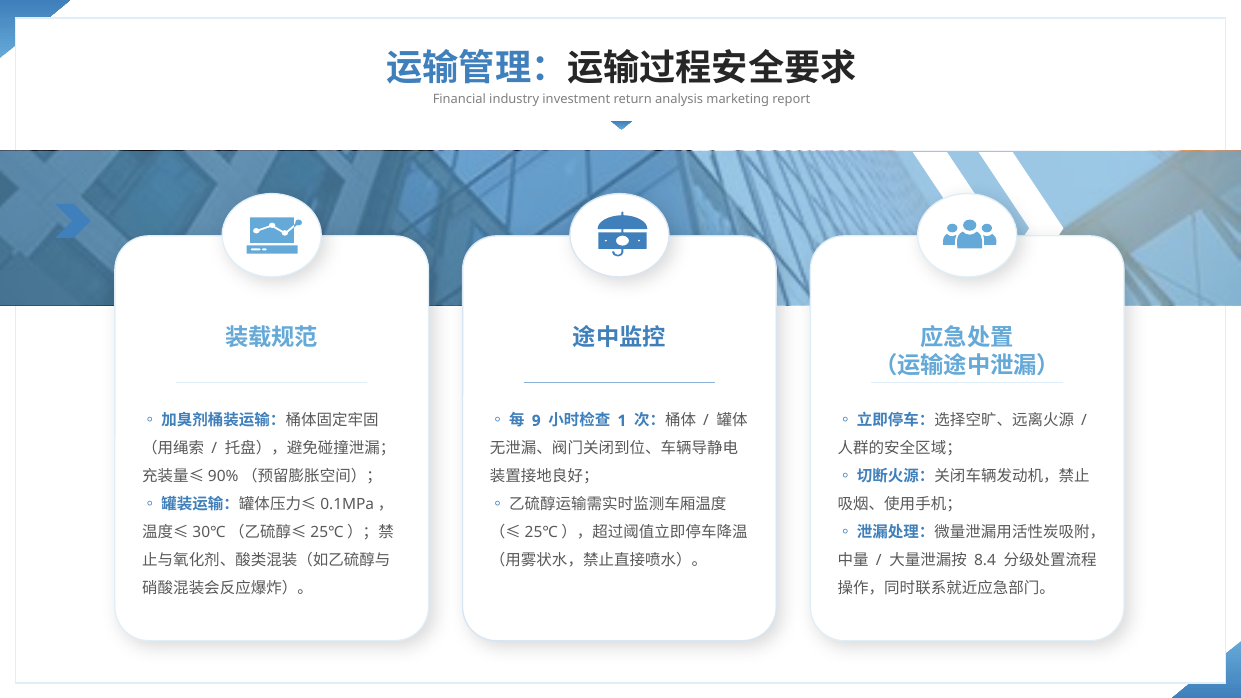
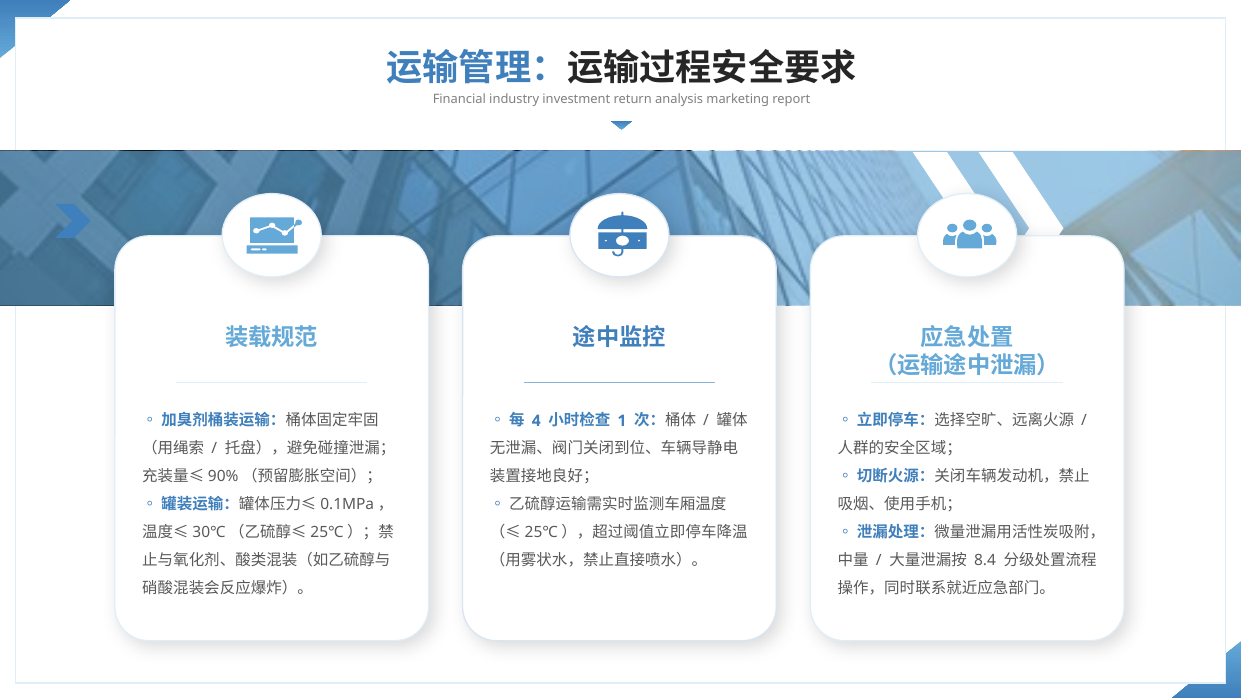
9: 9 -> 4
